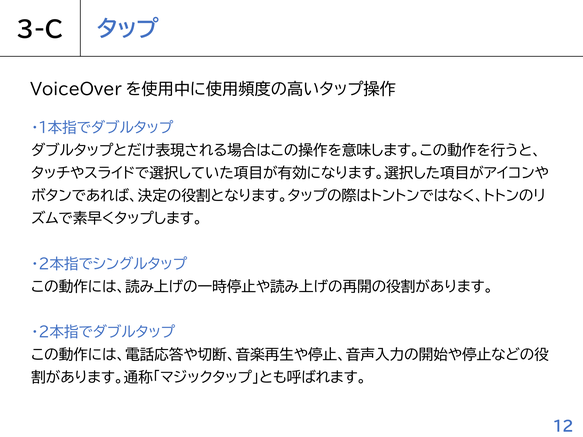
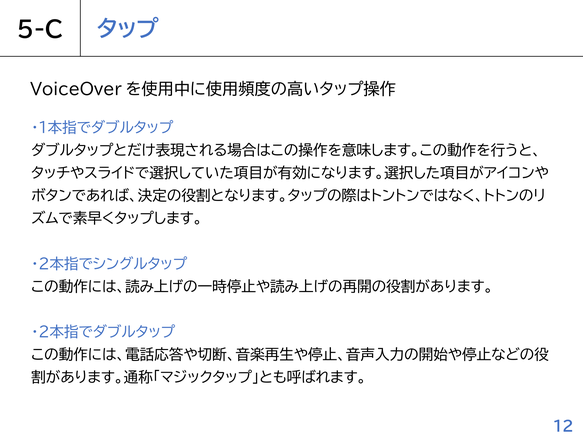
3-C: 3-C -> 5-C
